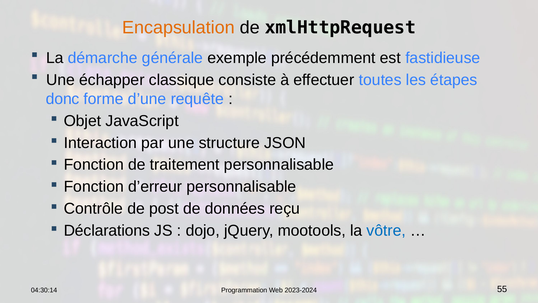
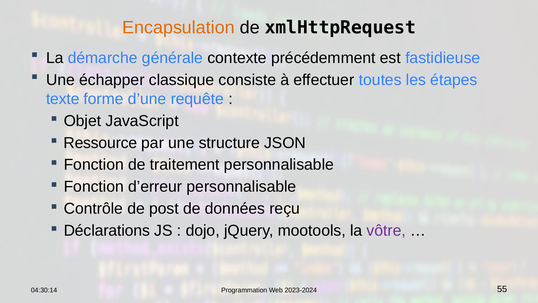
exemple: exemple -> contexte
donc: donc -> texte
Interaction: Interaction -> Ressource
vôtre colour: blue -> purple
